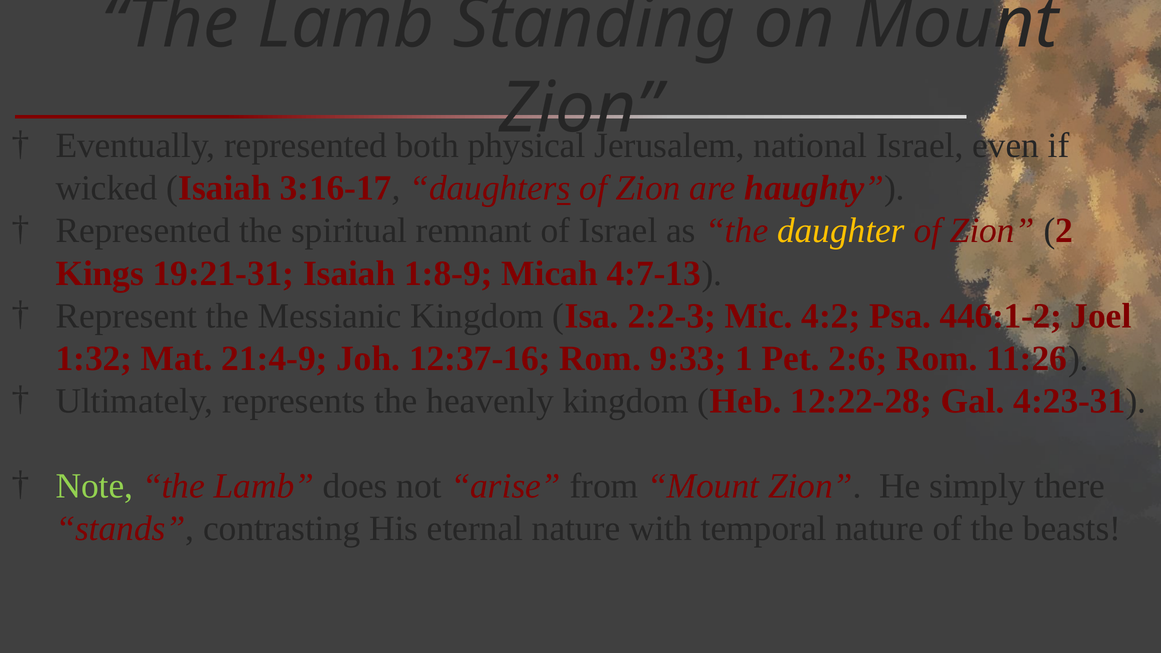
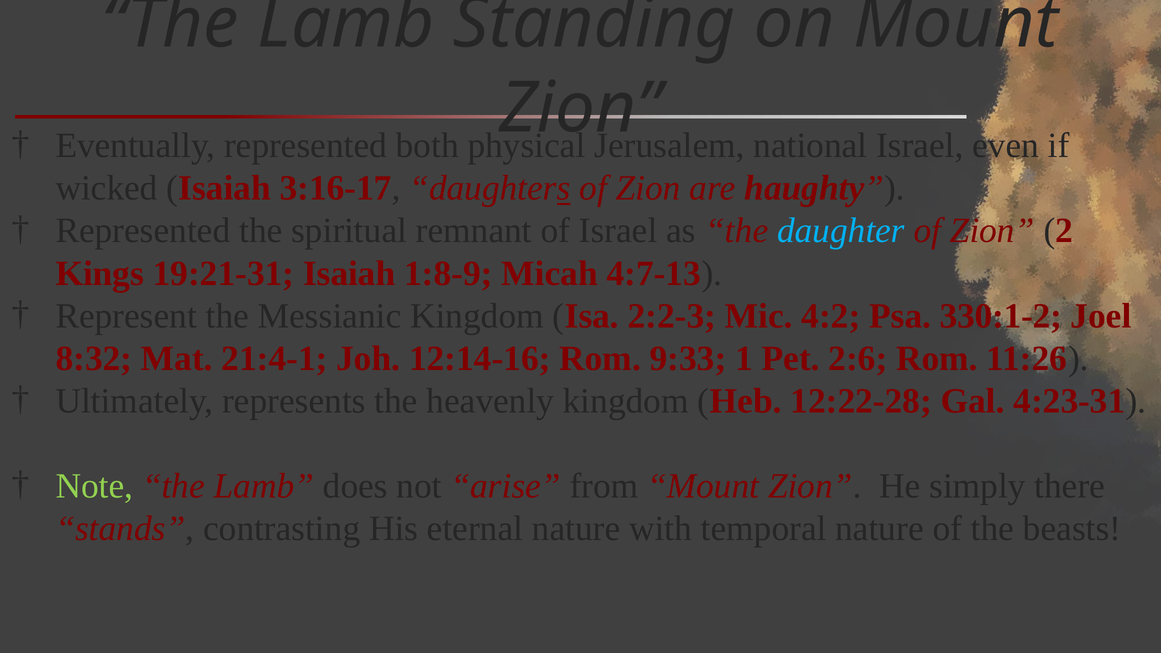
daughter colour: yellow -> light blue
446:1-2: 446:1-2 -> 330:1-2
1:32: 1:32 -> 8:32
21:4-9: 21:4-9 -> 21:4-1
12:37-16: 12:37-16 -> 12:14-16
